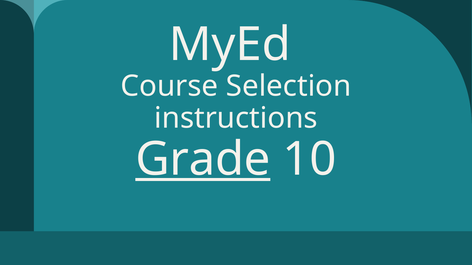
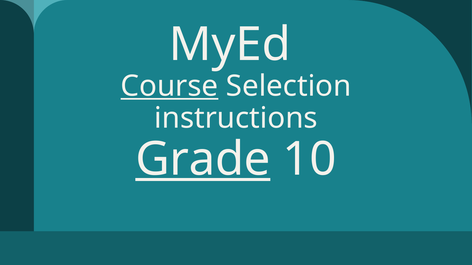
Course underline: none -> present
